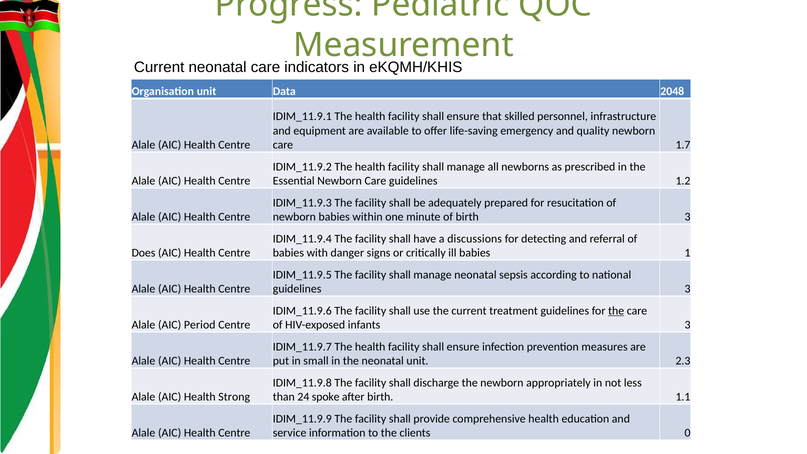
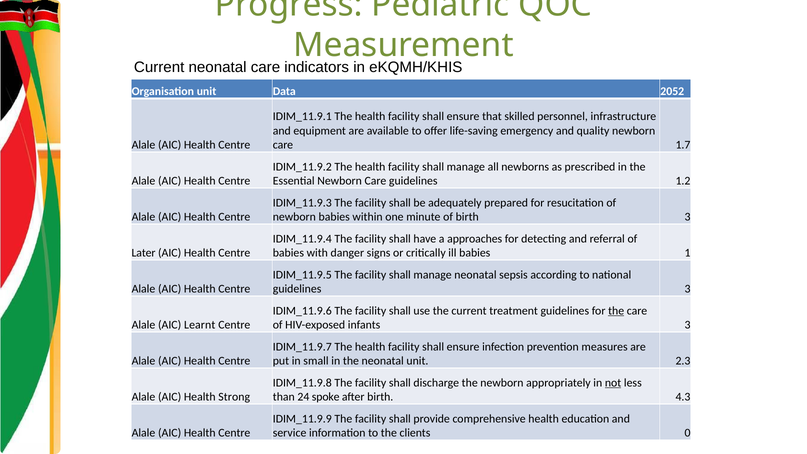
2048: 2048 -> 2052
discussions: discussions -> approaches
Does: Does -> Later
Period: Period -> Learnt
not underline: none -> present
1.1: 1.1 -> 4.3
